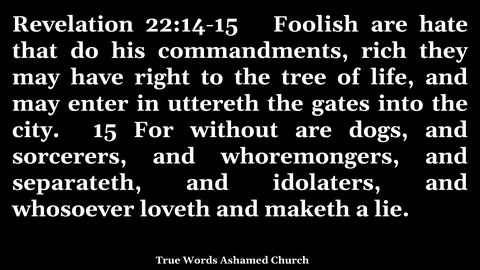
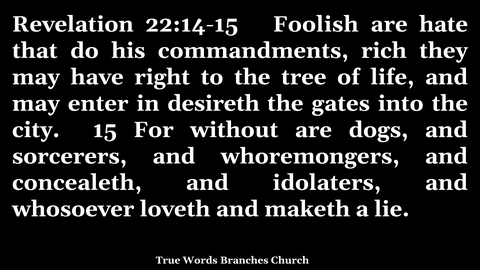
uttereth: uttereth -> desireth
separateth: separateth -> concealeth
Ashamed: Ashamed -> Branches
